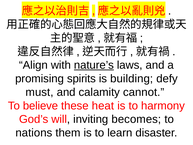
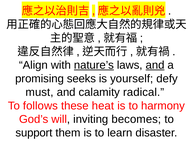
and at (155, 65) underline: none -> present
spirits: spirits -> seeks
building: building -> yourself
cannot: cannot -> radical
believe: believe -> follows
nations: nations -> support
